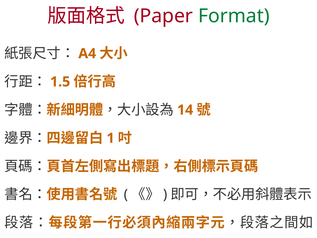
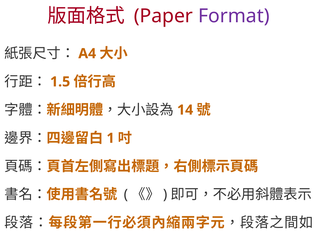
Format colour: green -> purple
